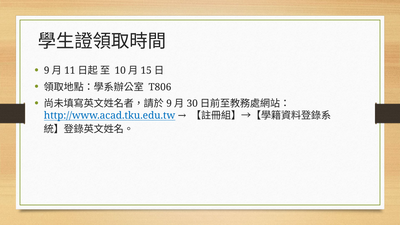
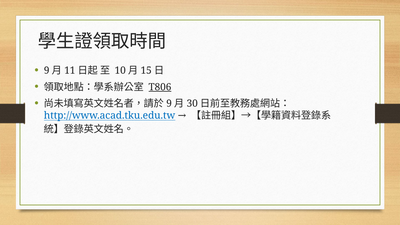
T806 underline: none -> present
